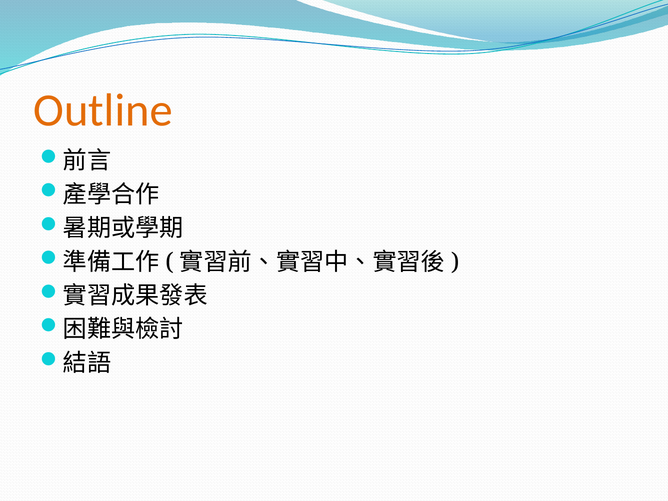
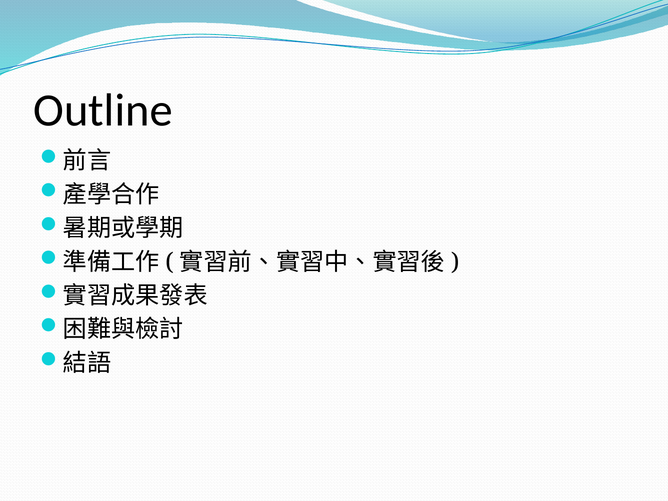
Outline colour: orange -> black
